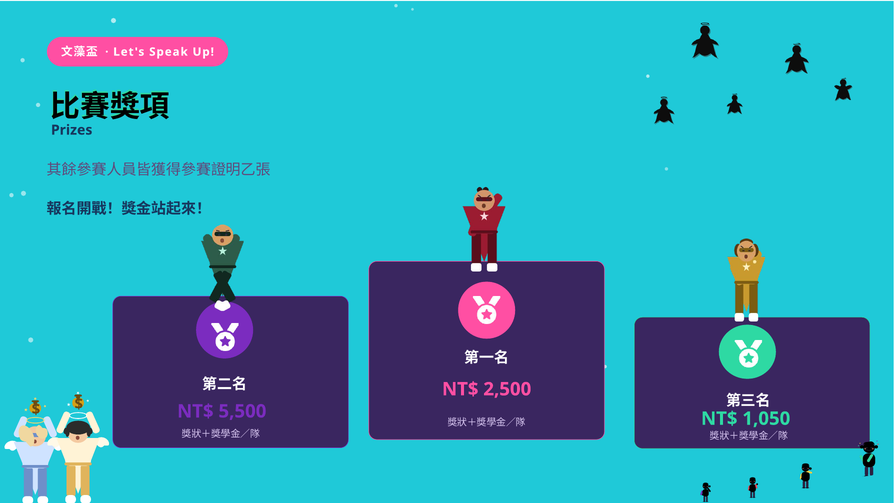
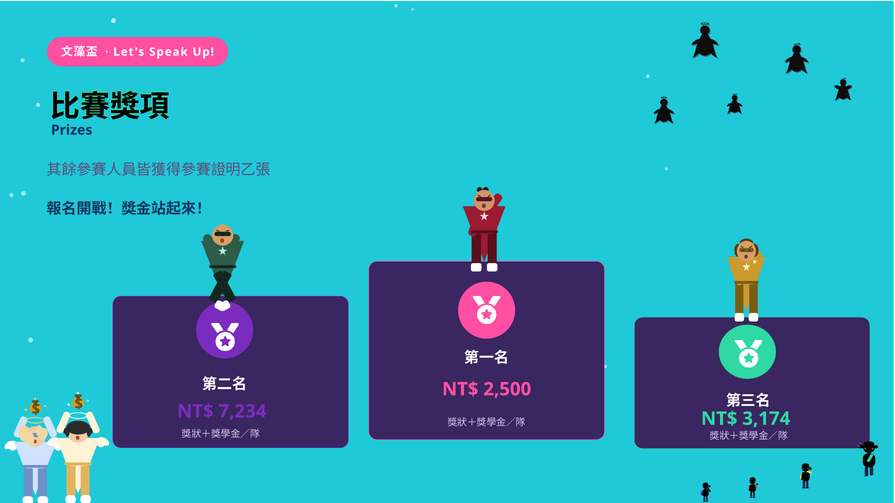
5,500: 5,500 -> 7,234
1,050: 1,050 -> 3,174
